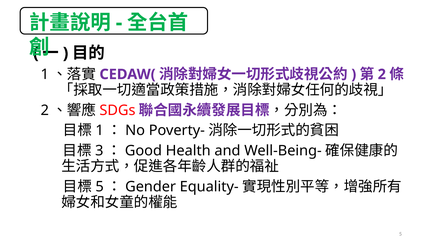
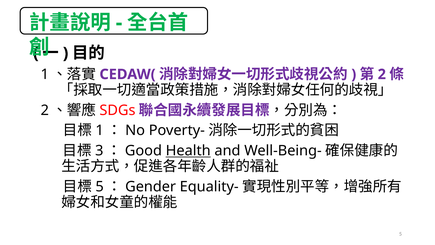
Health underline: none -> present
